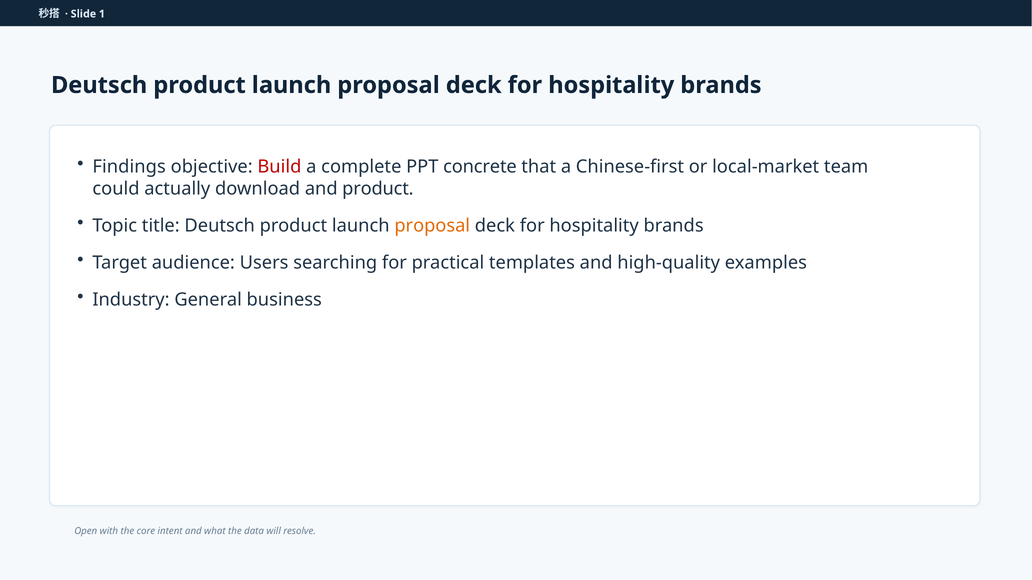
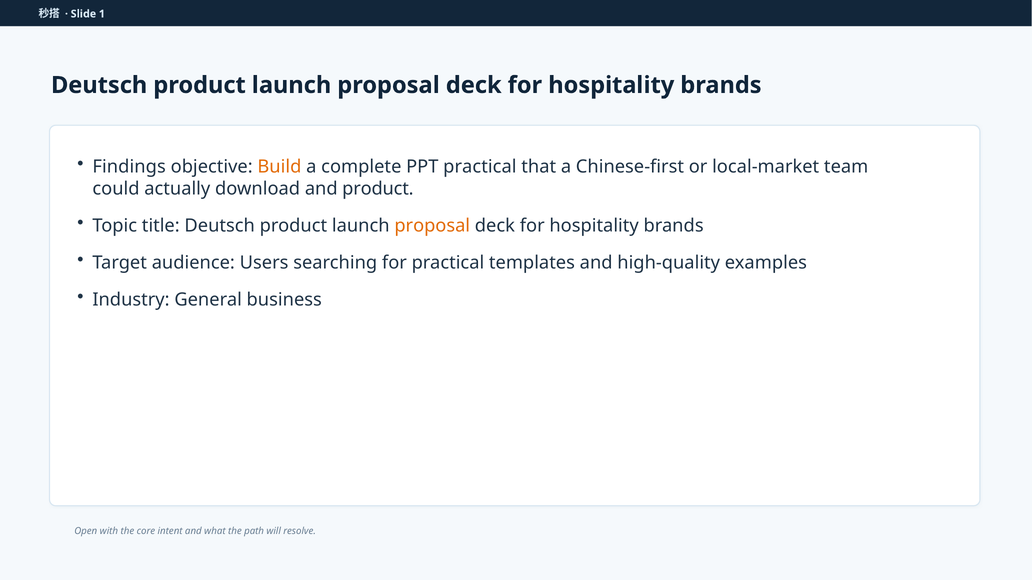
Build colour: red -> orange
PPT concrete: concrete -> practical
data: data -> path
